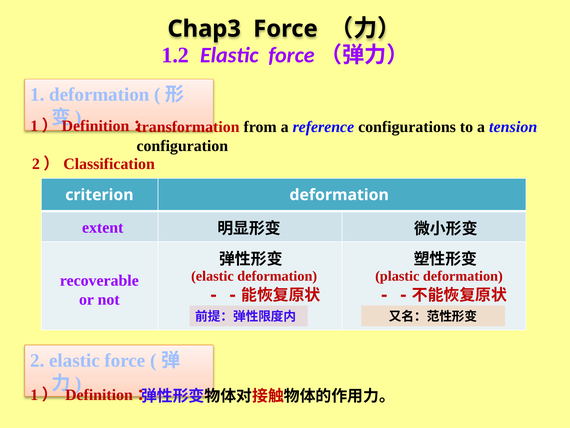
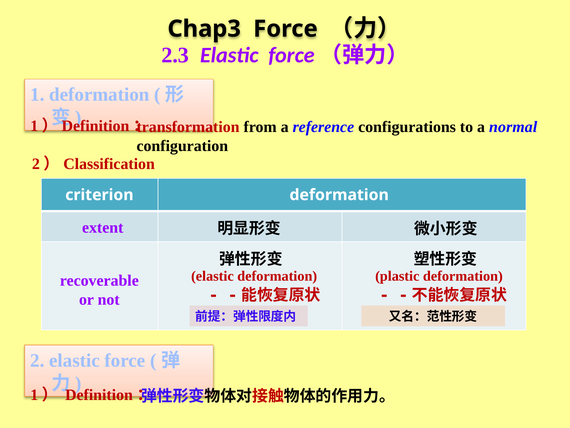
1.2: 1.2 -> 2.3
tension: tension -> normal
